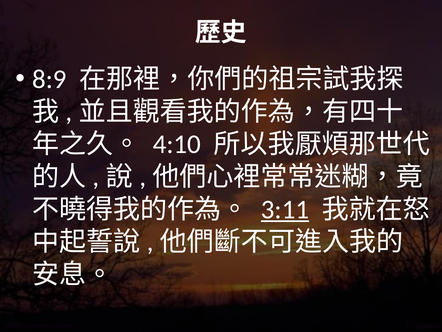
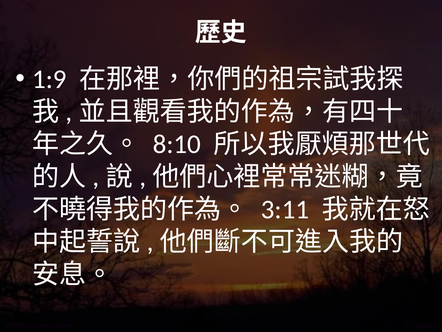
8:9: 8:9 -> 1:9
4:10: 4:10 -> 8:10
3:11 underline: present -> none
